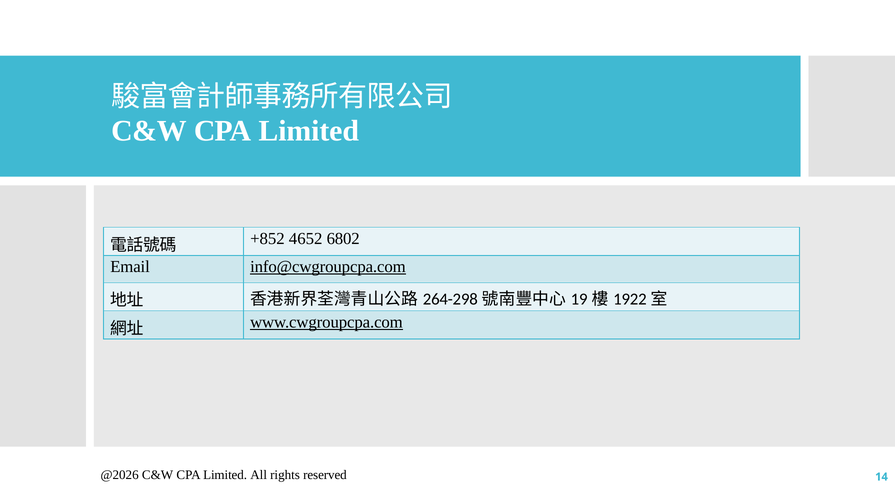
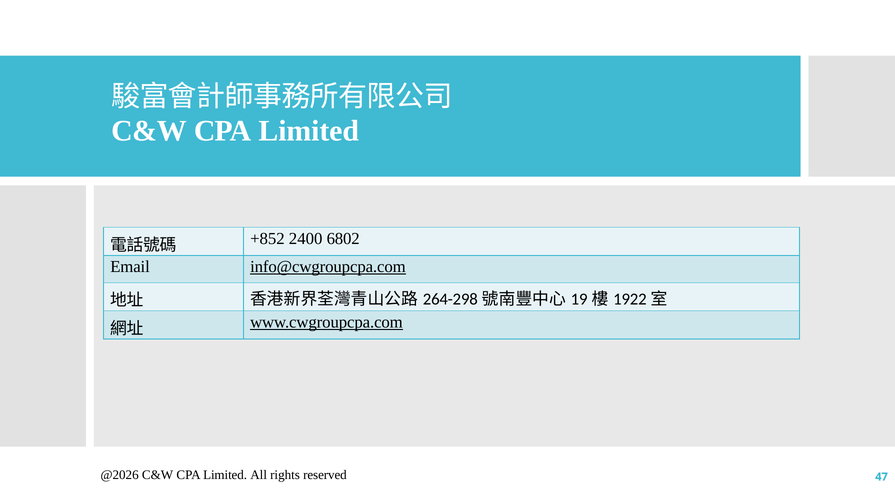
4652: 4652 -> 2400
14: 14 -> 47
